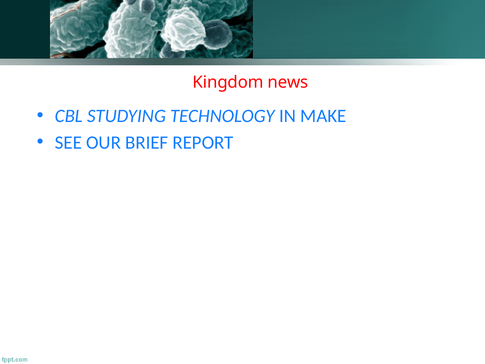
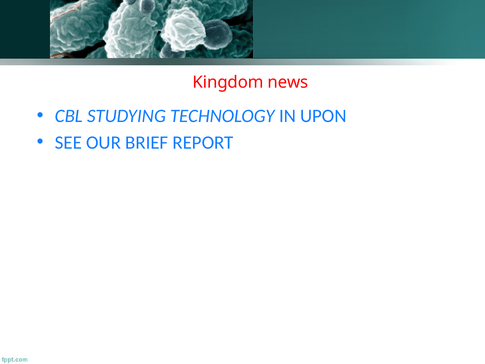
MAKE: MAKE -> UPON
